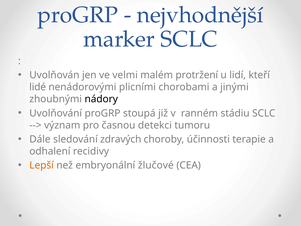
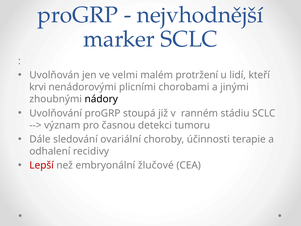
lidé: lidé -> krvi
zdravých: zdravých -> ovariální
Lepší colour: orange -> red
